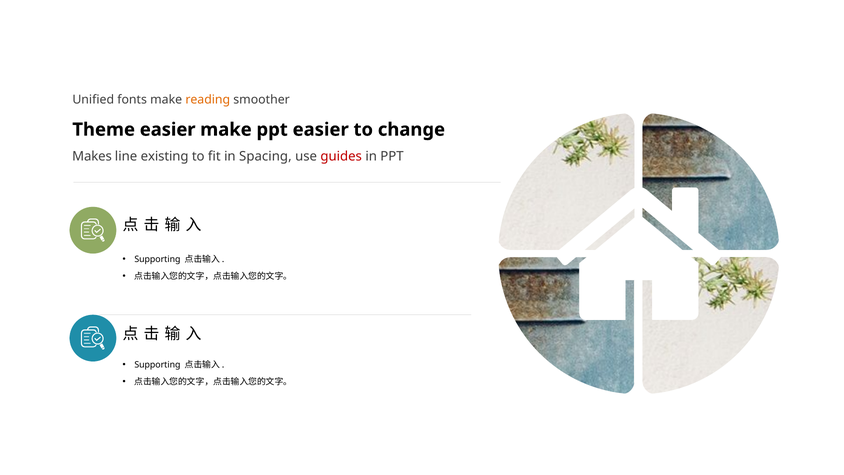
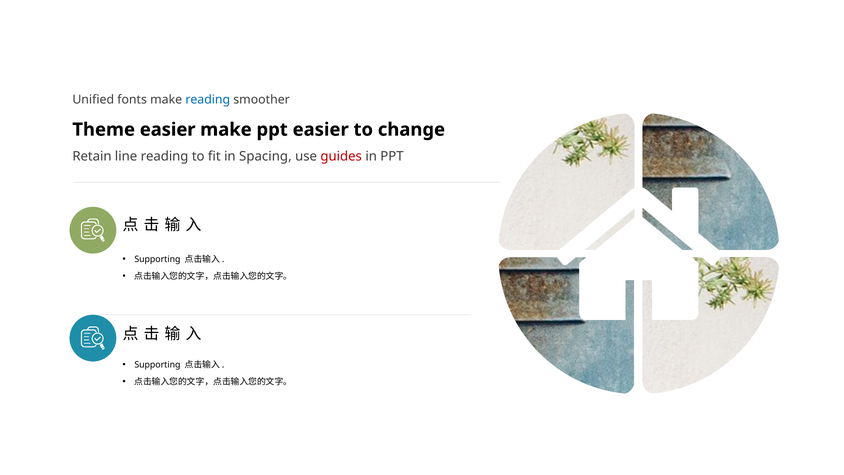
reading at (208, 100) colour: orange -> blue
Makes: Makes -> Retain
line existing: existing -> reading
